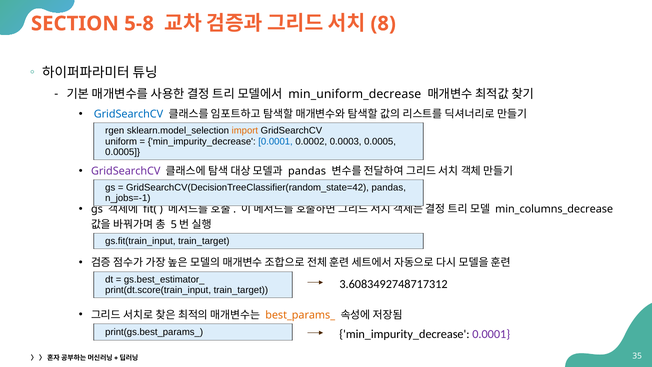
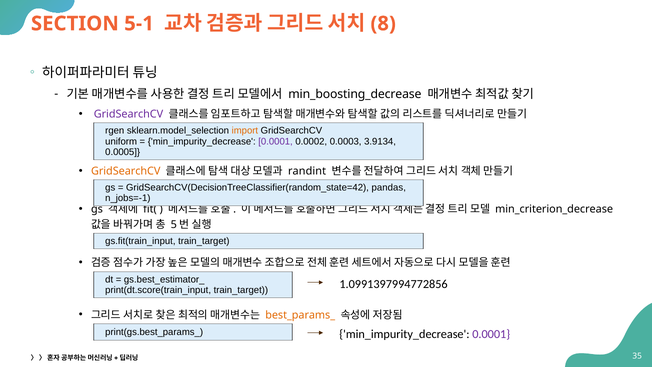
5-8: 5-8 -> 5-1
min_uniform_decrease: min_uniform_decrease -> min_boosting_decrease
GridSearchCV at (129, 114) colour: blue -> purple
0.0001 at (276, 141) colour: blue -> purple
0.0003 0.0005: 0.0005 -> 3.9134
GridSearchCV at (126, 171) colour: purple -> orange
pandas at (307, 171): pandas -> randint
min_columns_decrease: min_columns_decrease -> min_criterion_decrease
3.6083492748717312: 3.6083492748717312 -> 1.0991397994772856
